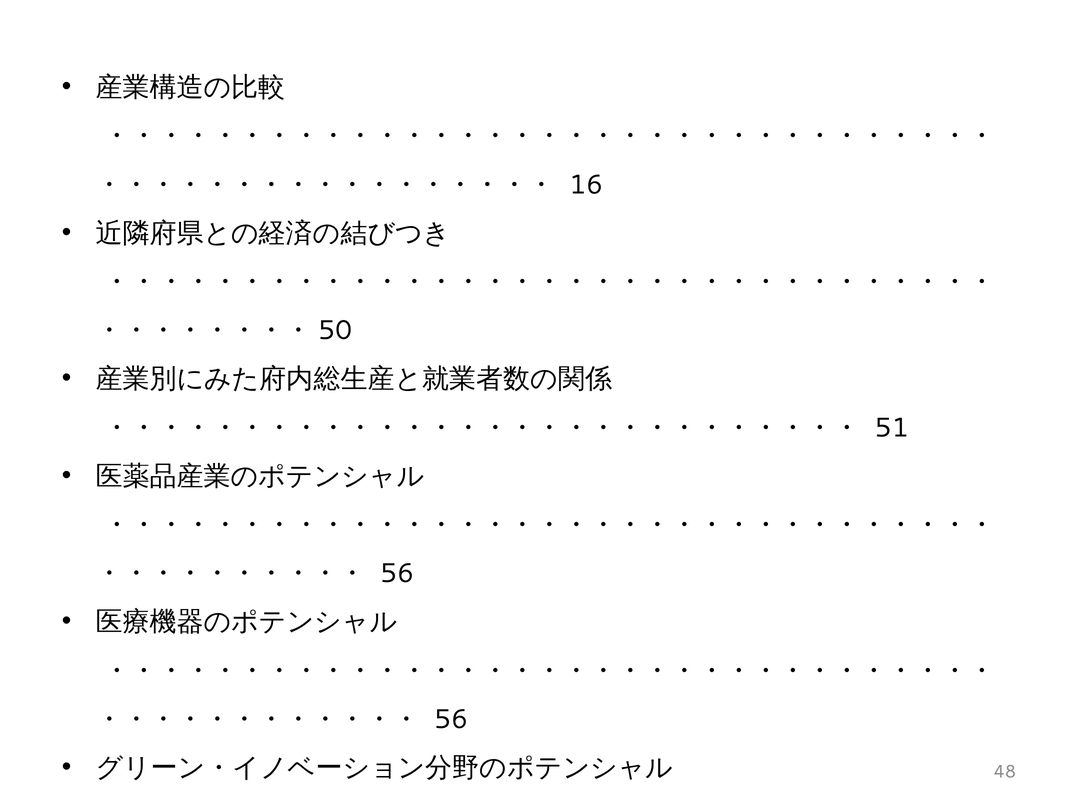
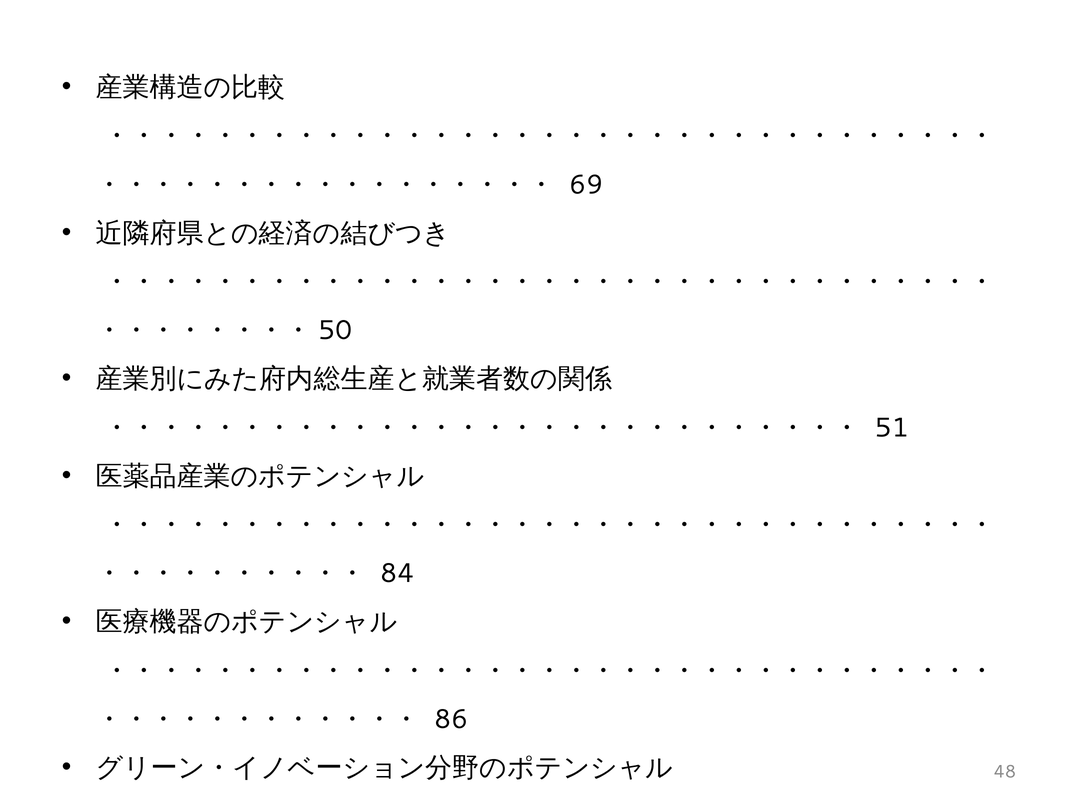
16: 16 -> 69
56 at (397, 574): 56 -> 84
56 at (451, 720): 56 -> 86
